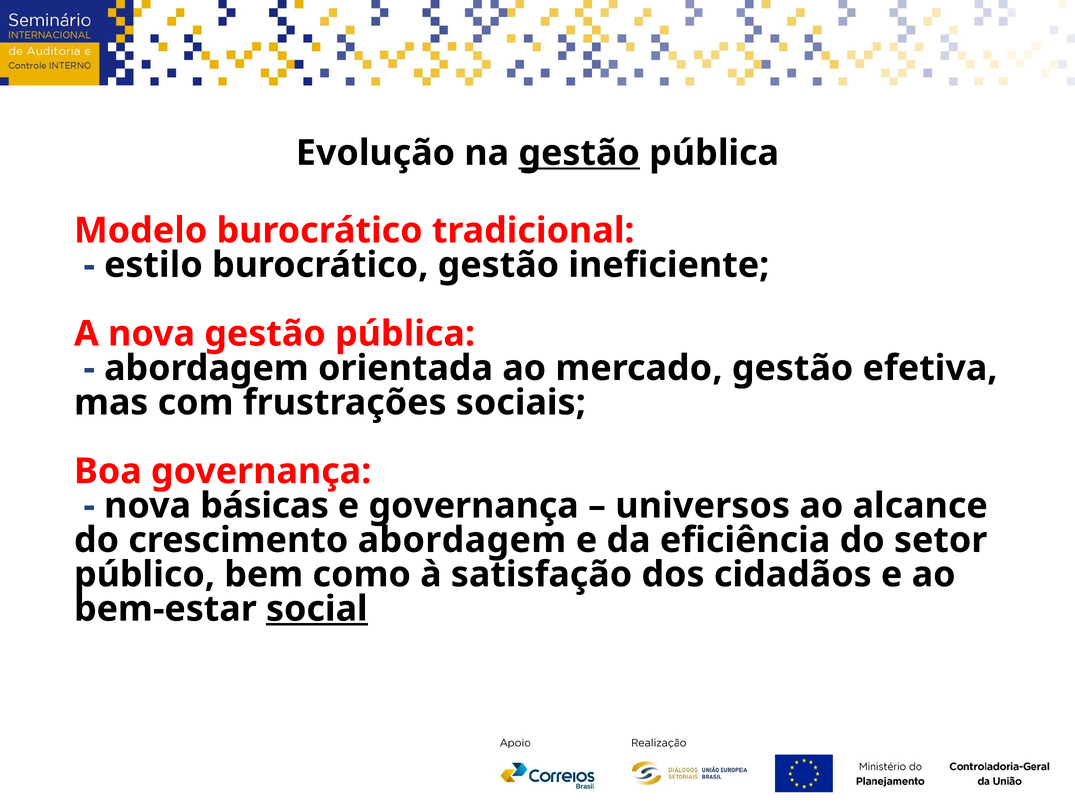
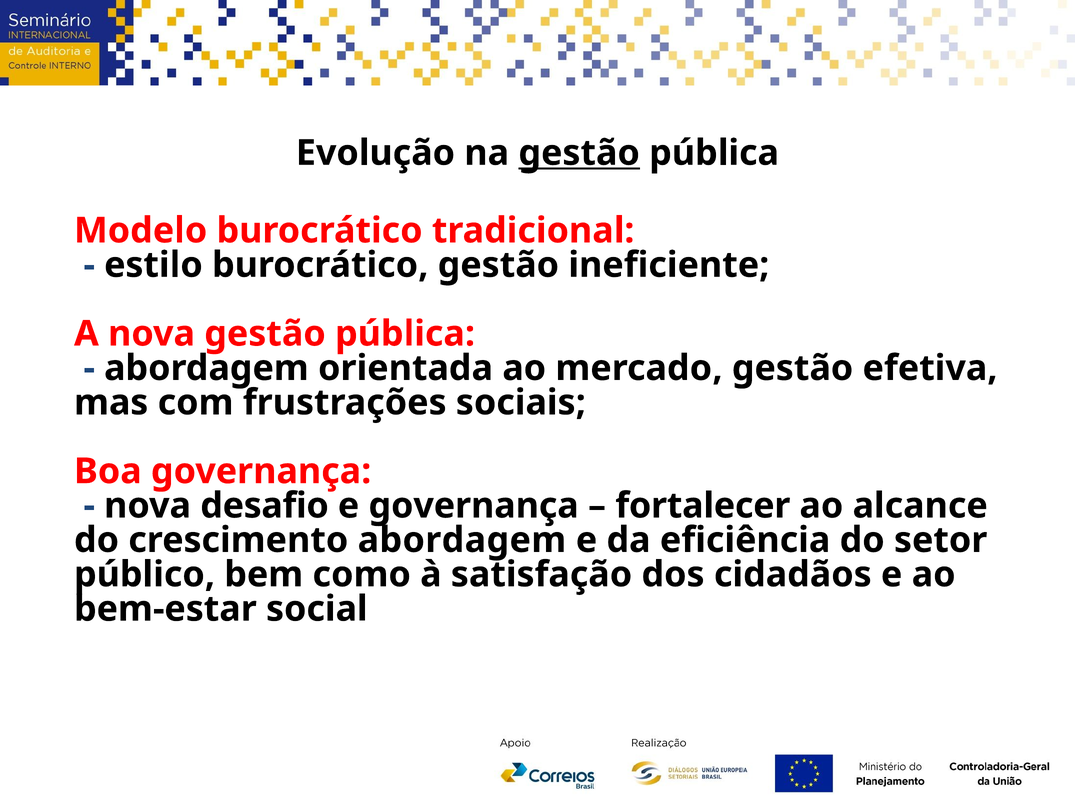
básicas: básicas -> desafio
universos: universos -> fortalecer
social underline: present -> none
